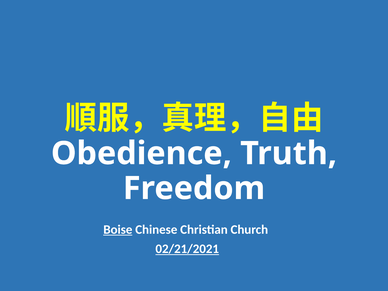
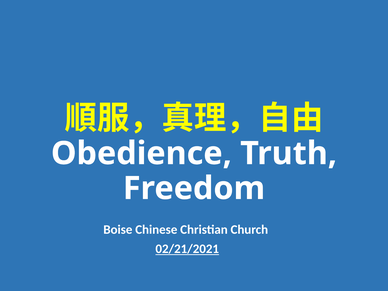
Boise underline: present -> none
